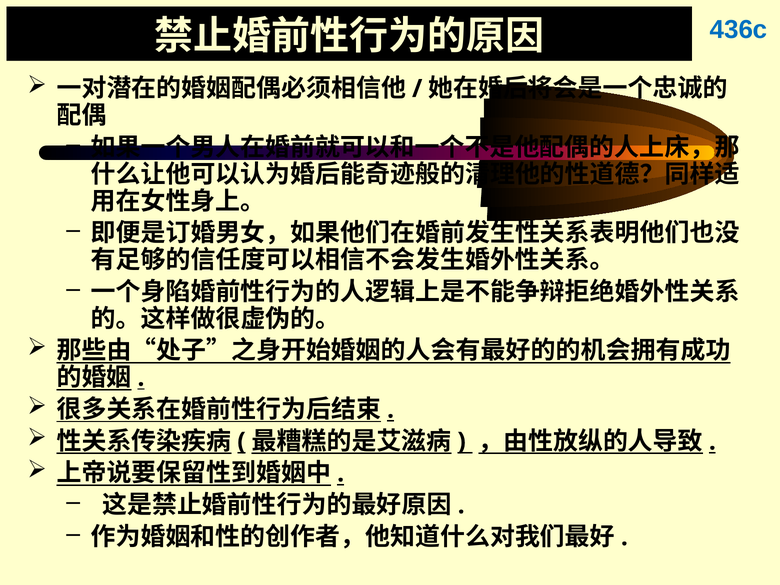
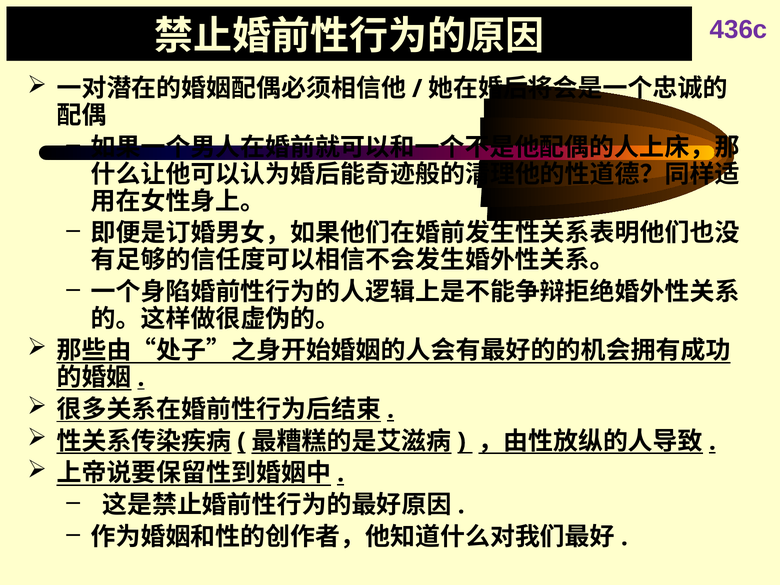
436c colour: blue -> purple
